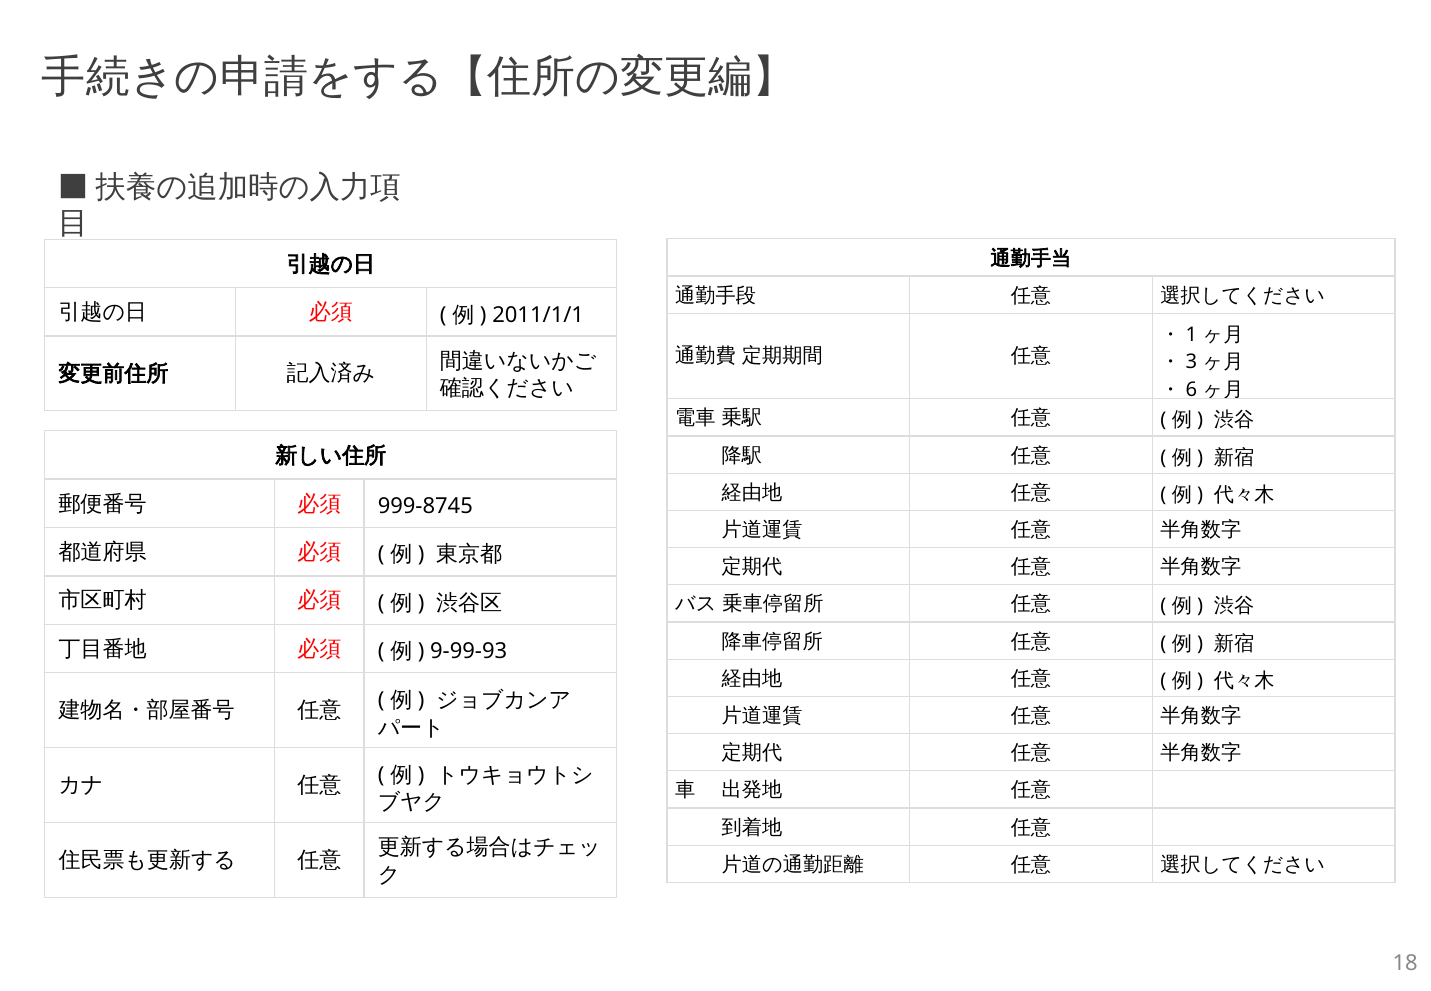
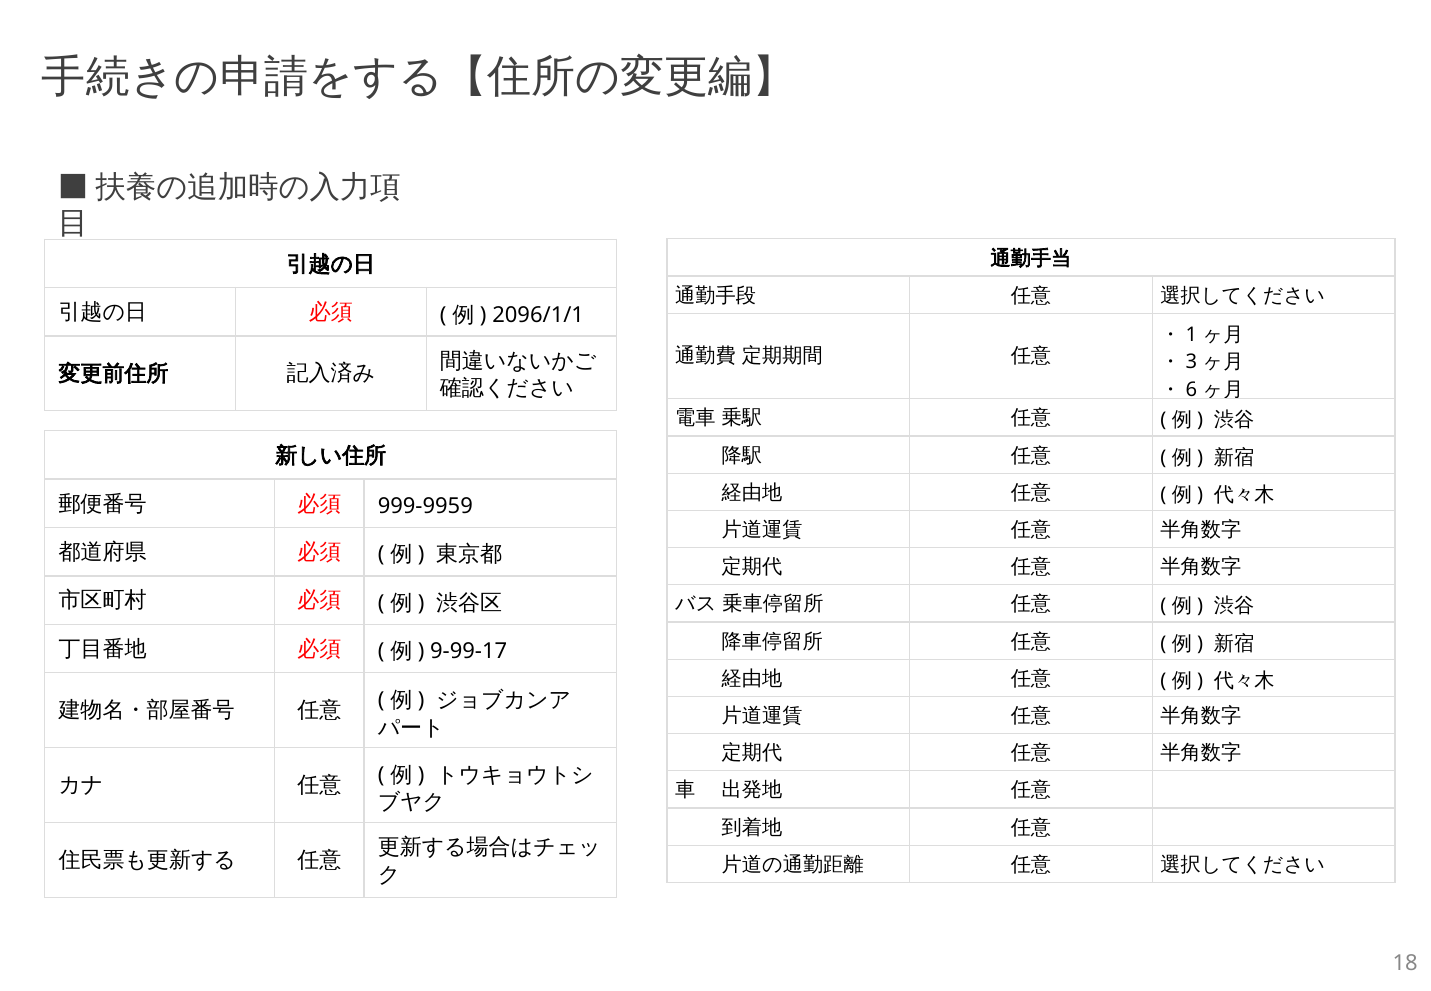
2011/1/1: 2011/1/1 -> 2096/1/1
999-8745: 999-8745 -> 999-9959
9-99-93: 9-99-93 -> 9-99-17
